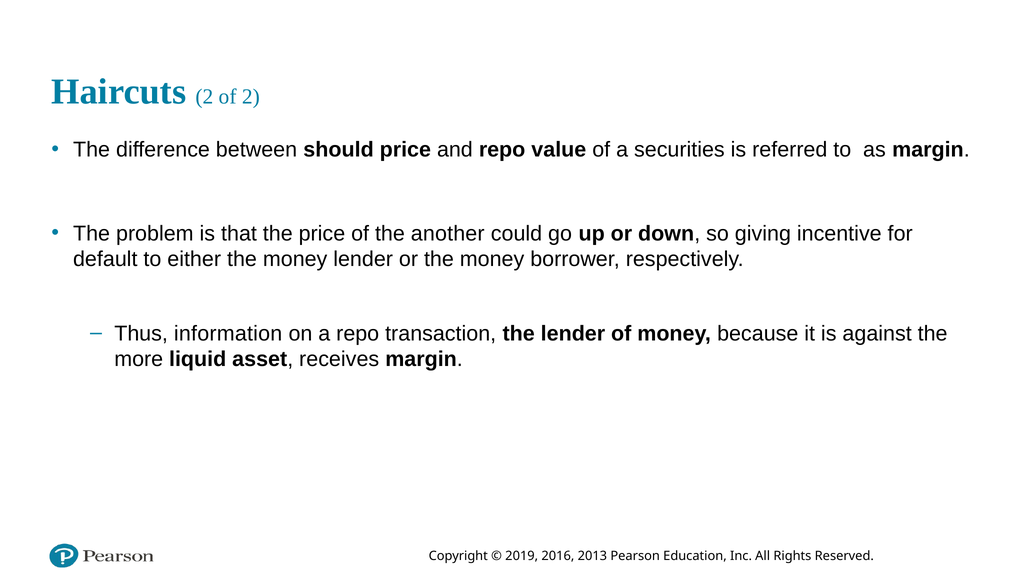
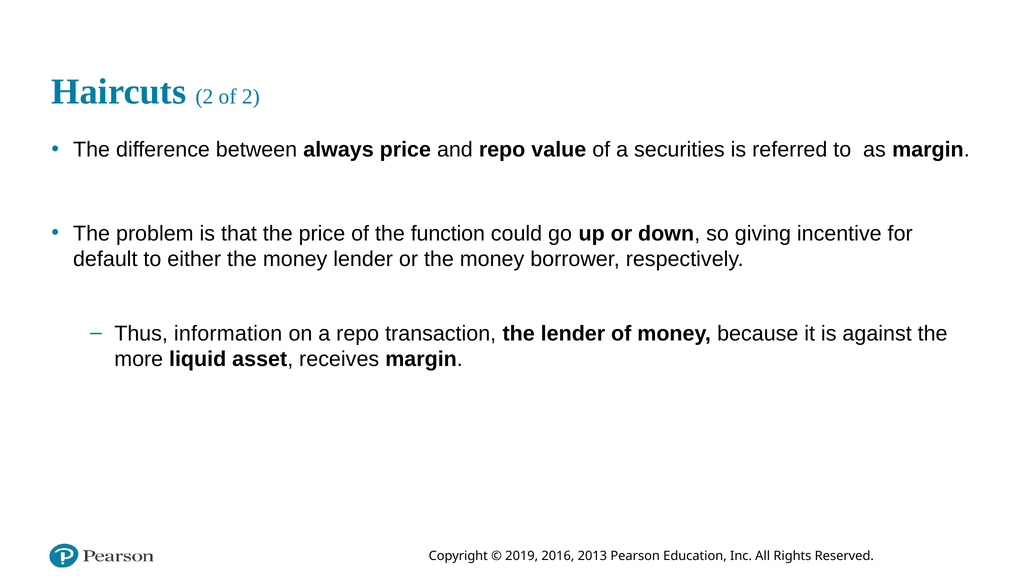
should: should -> always
another: another -> function
